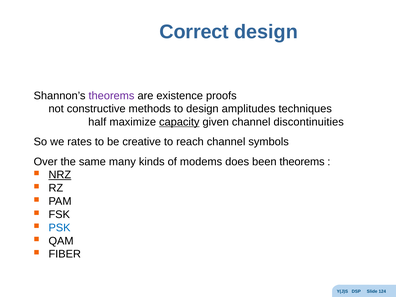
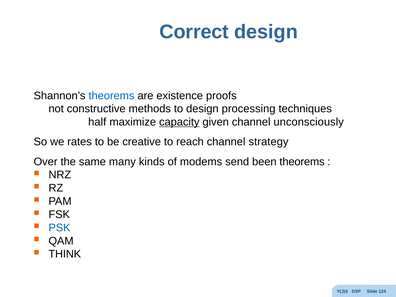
theorems at (111, 96) colour: purple -> blue
amplitudes: amplitudes -> processing
discontinuities: discontinuities -> unconsciously
symbols: symbols -> strategy
does: does -> send
NRZ underline: present -> none
FIBER: FIBER -> THINK
